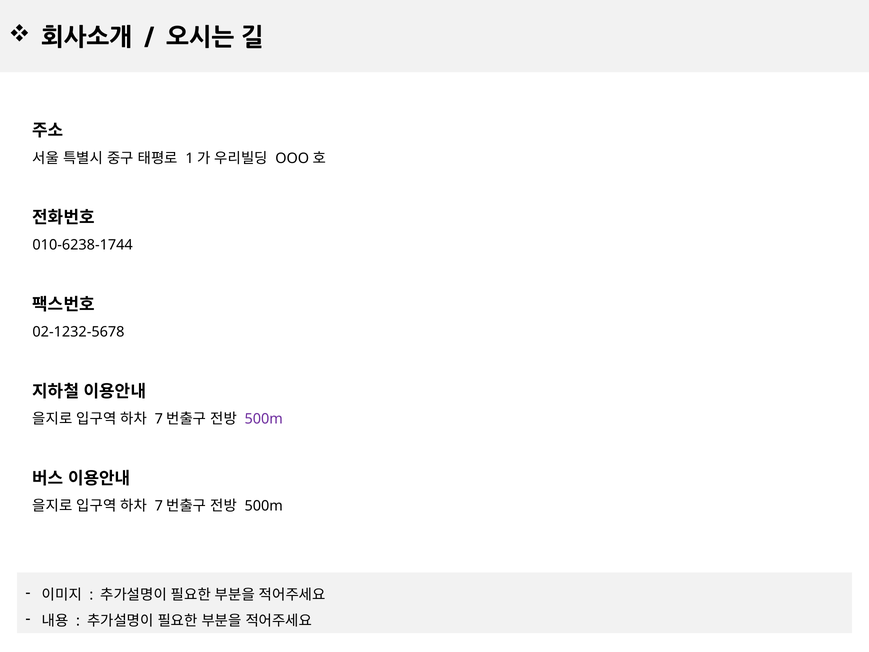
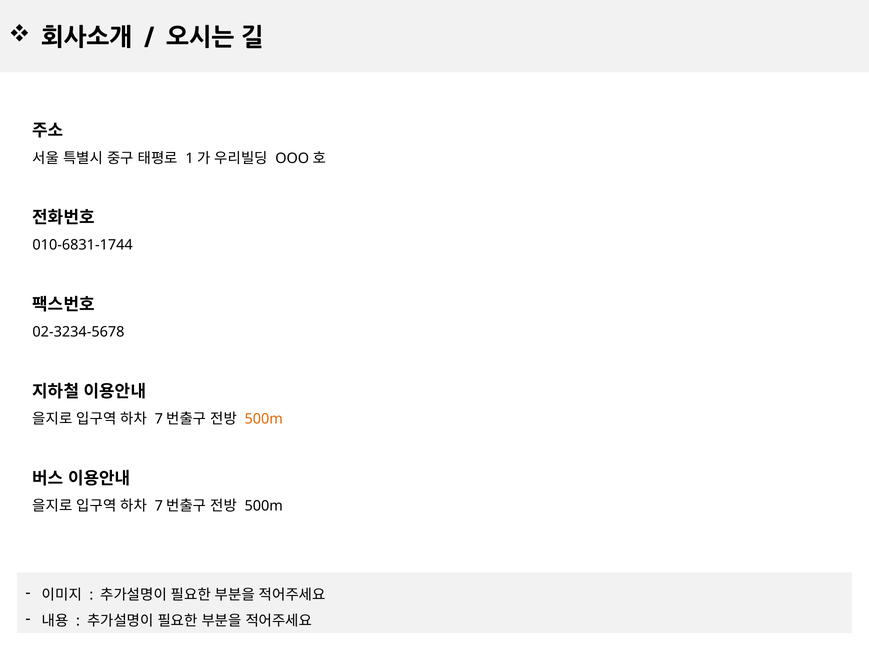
010-6238-1744: 010-6238-1744 -> 010-6831-1744
02-1232-5678: 02-1232-5678 -> 02-3234-5678
500m at (264, 419) colour: purple -> orange
